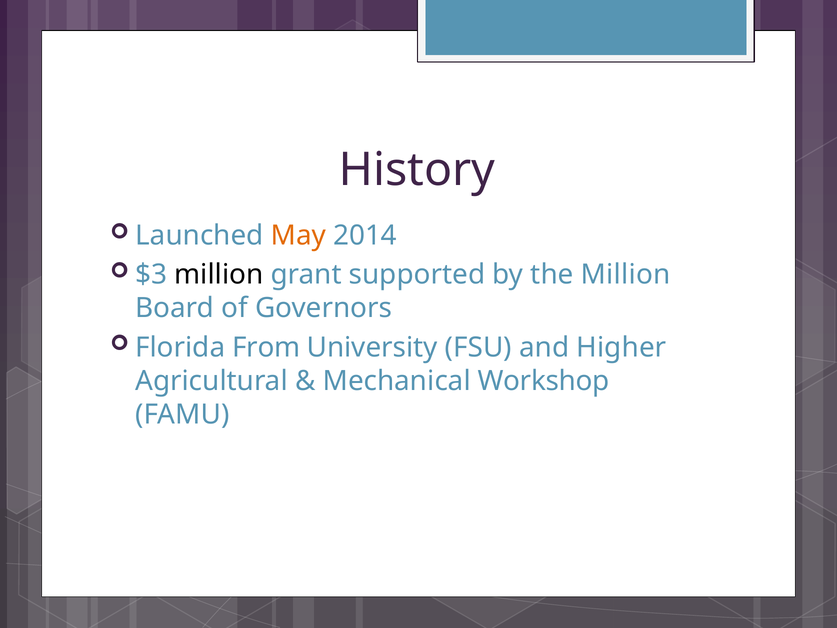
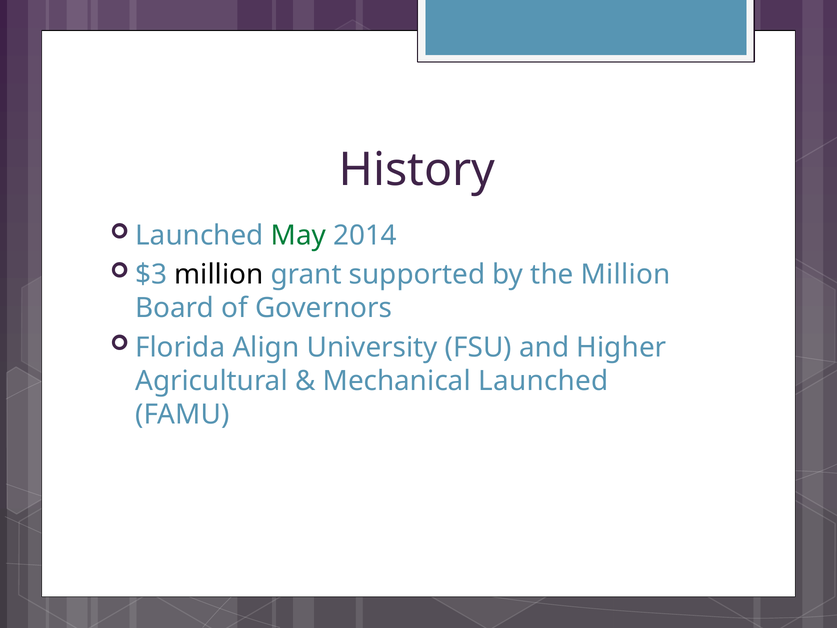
May colour: orange -> green
From: From -> Align
Mechanical Workshop: Workshop -> Launched
